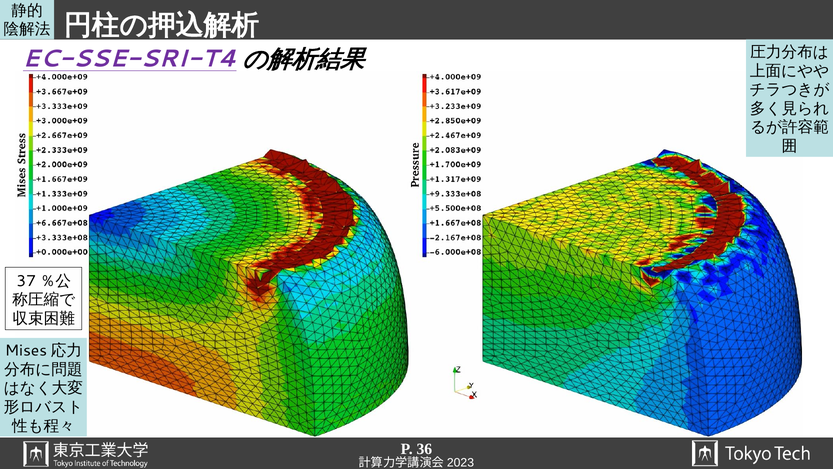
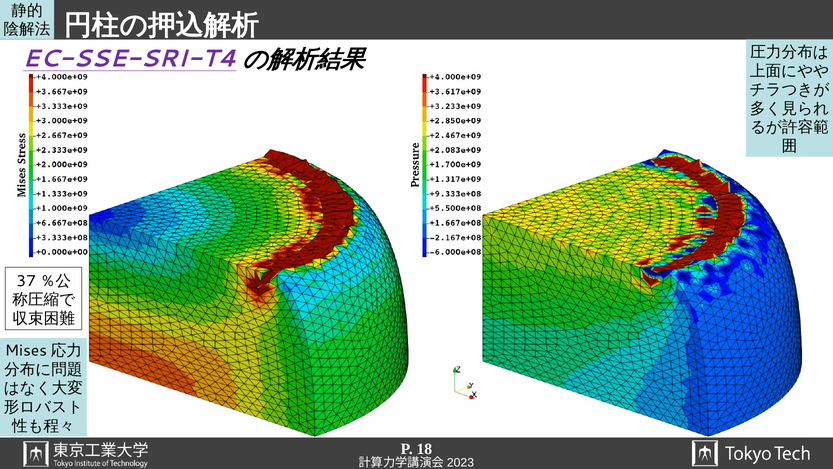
36: 36 -> 18
